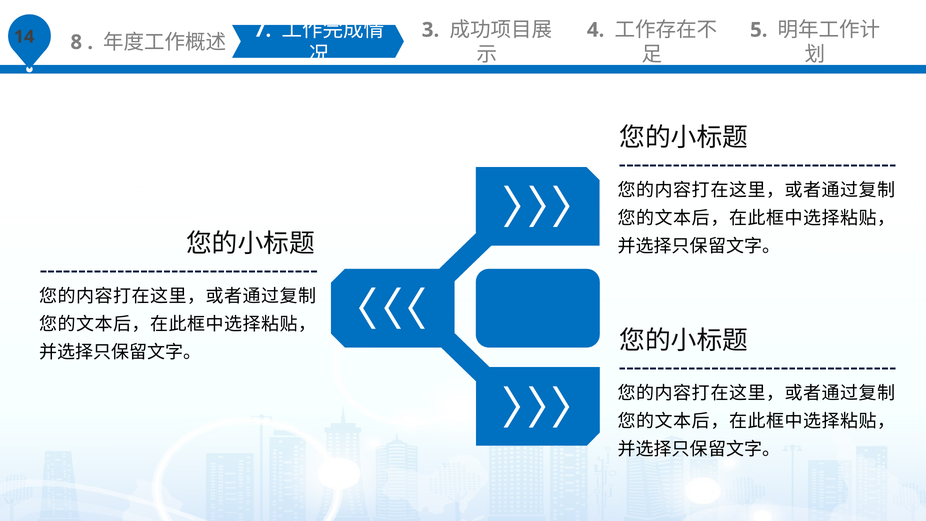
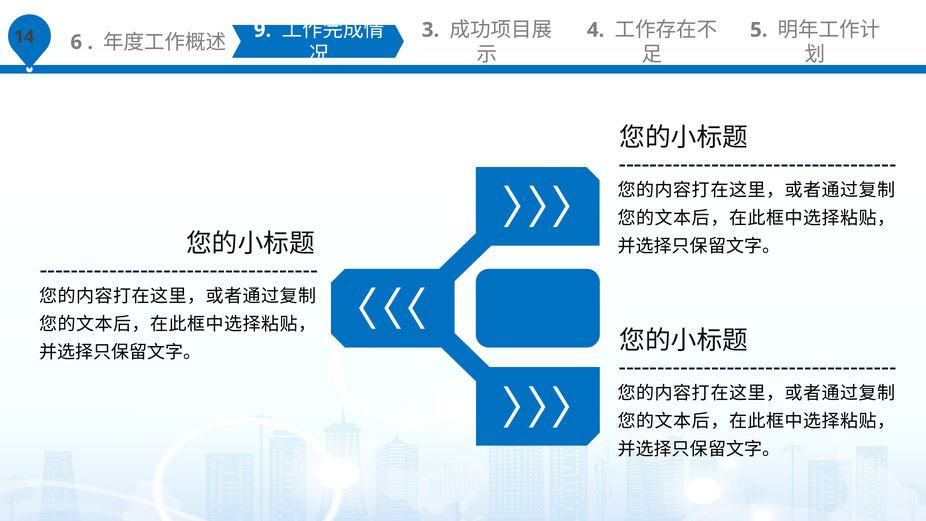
8: 8 -> 6
7: 7 -> 9
